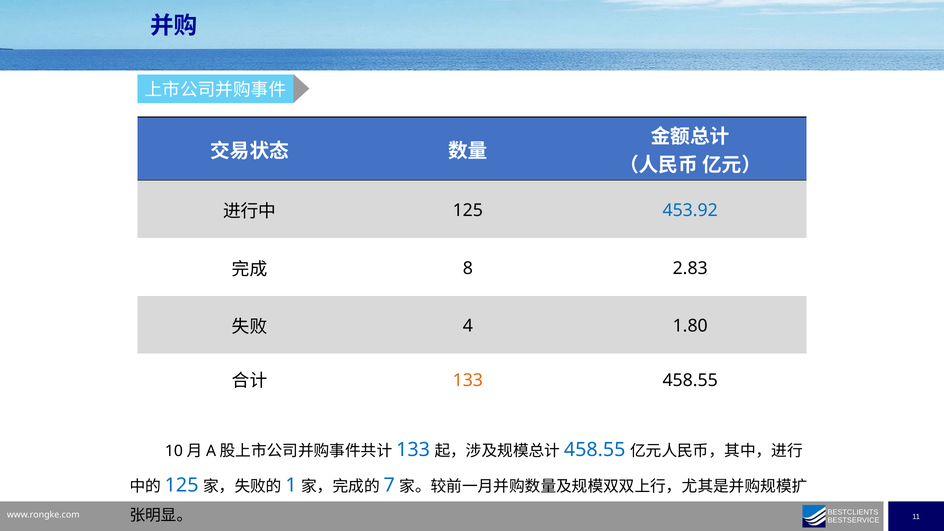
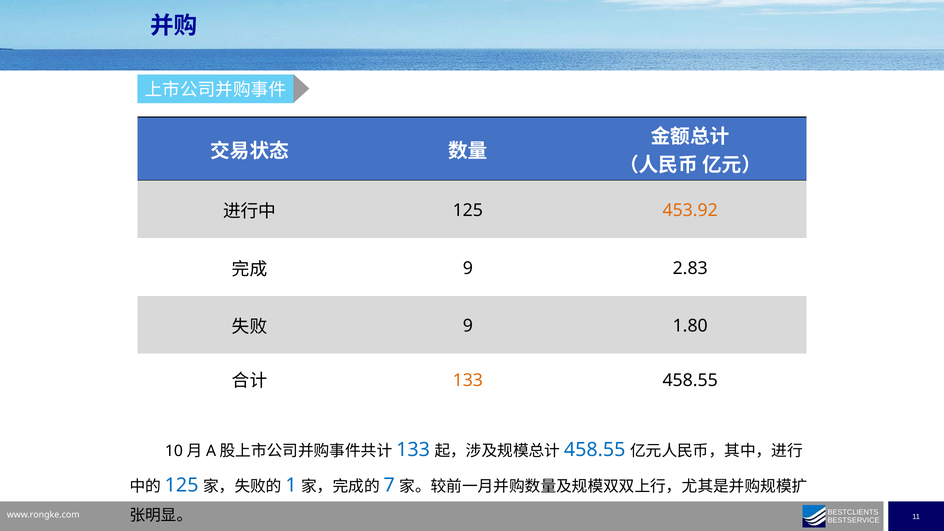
453.92 colour: blue -> orange
8 at (468, 268): 8 -> 9
4 at (468, 326): 4 -> 9
